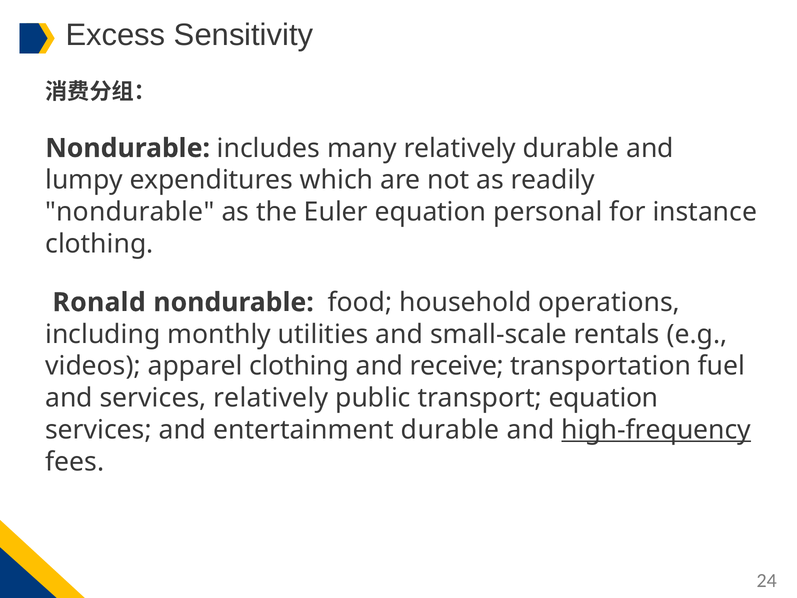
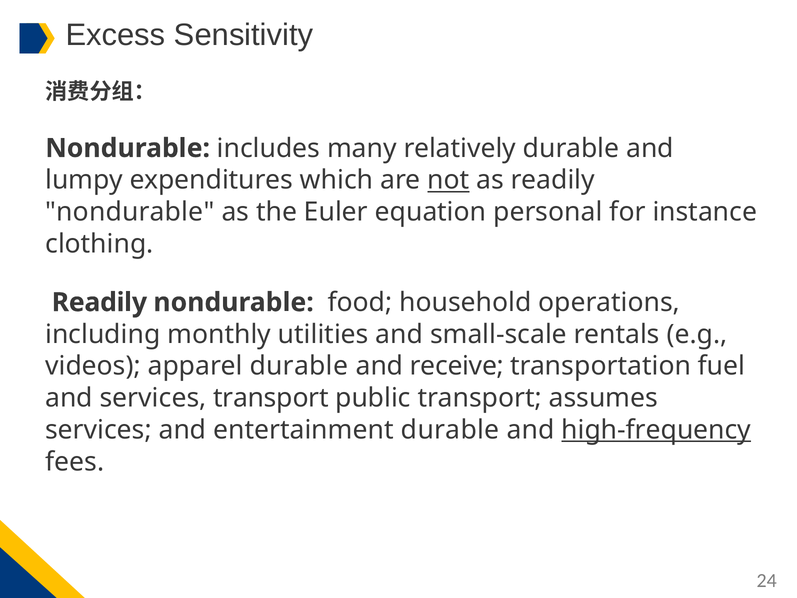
not underline: none -> present
Ronald at (99, 302): Ronald -> Readily
apparel clothing: clothing -> durable
services relatively: relatively -> transport
transport equation: equation -> assumes
